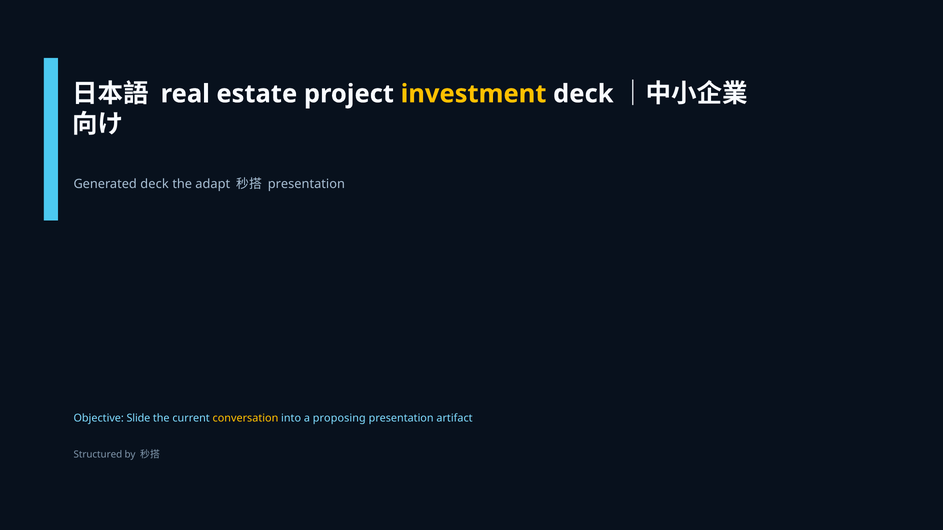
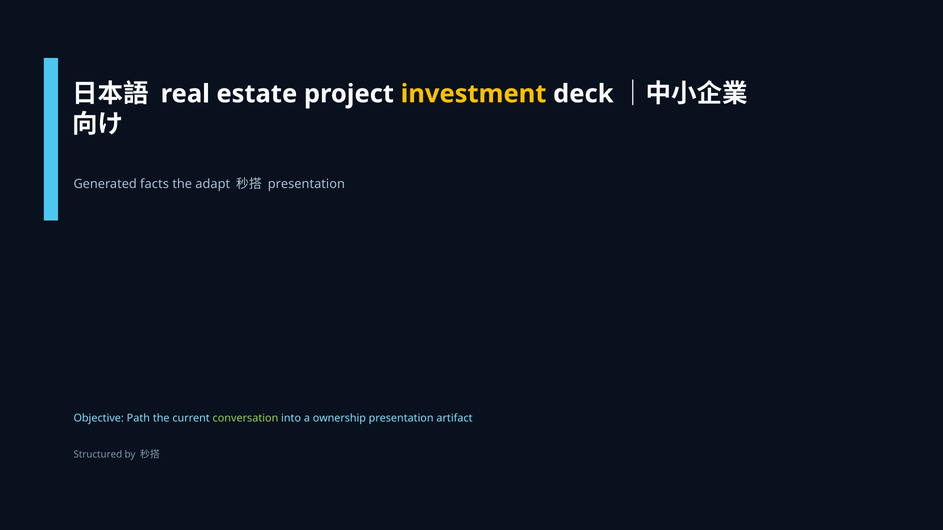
Generated deck: deck -> facts
Slide: Slide -> Path
conversation colour: yellow -> light green
proposing: proposing -> ownership
